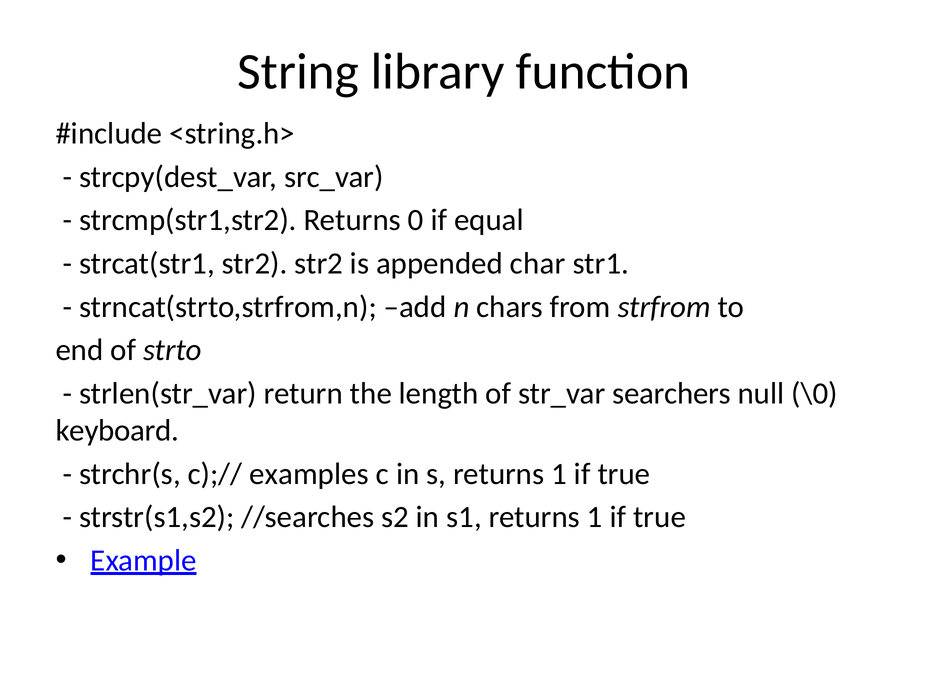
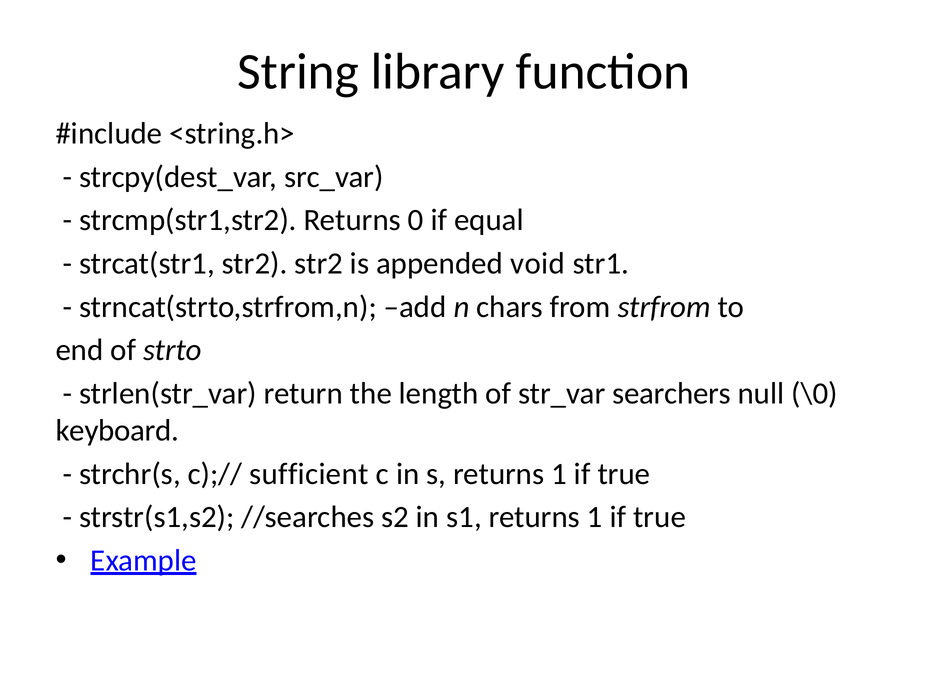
char: char -> void
examples: examples -> sufficient
